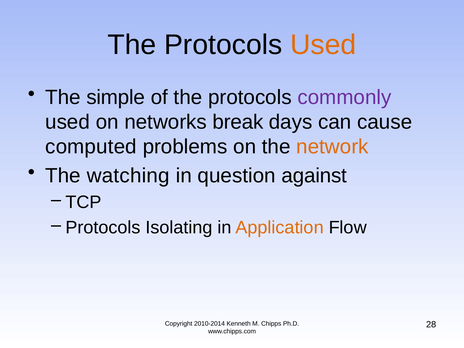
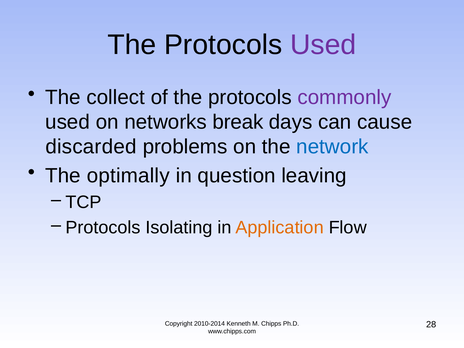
Used at (323, 45) colour: orange -> purple
simple: simple -> collect
computed: computed -> discarded
network colour: orange -> blue
watching: watching -> optimally
against: against -> leaving
